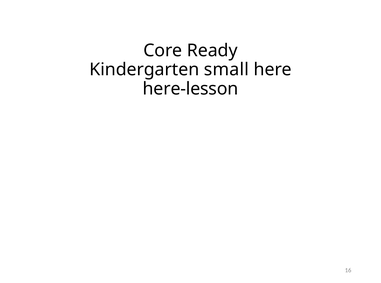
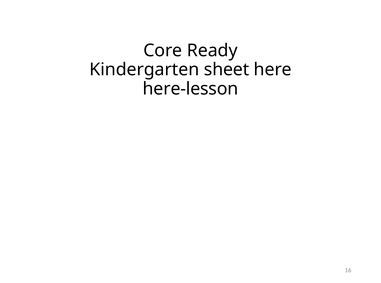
small: small -> sheet
